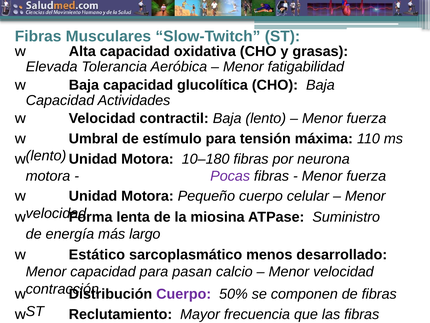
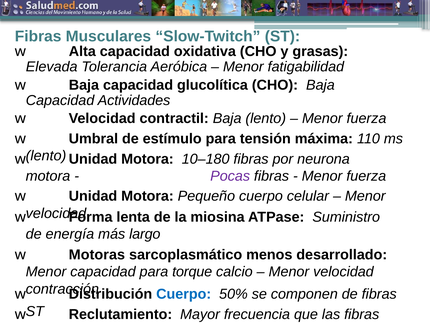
Estático: Estático -> Motoras
pasan: pasan -> torque
Cuerpo at (184, 294) colour: purple -> blue
